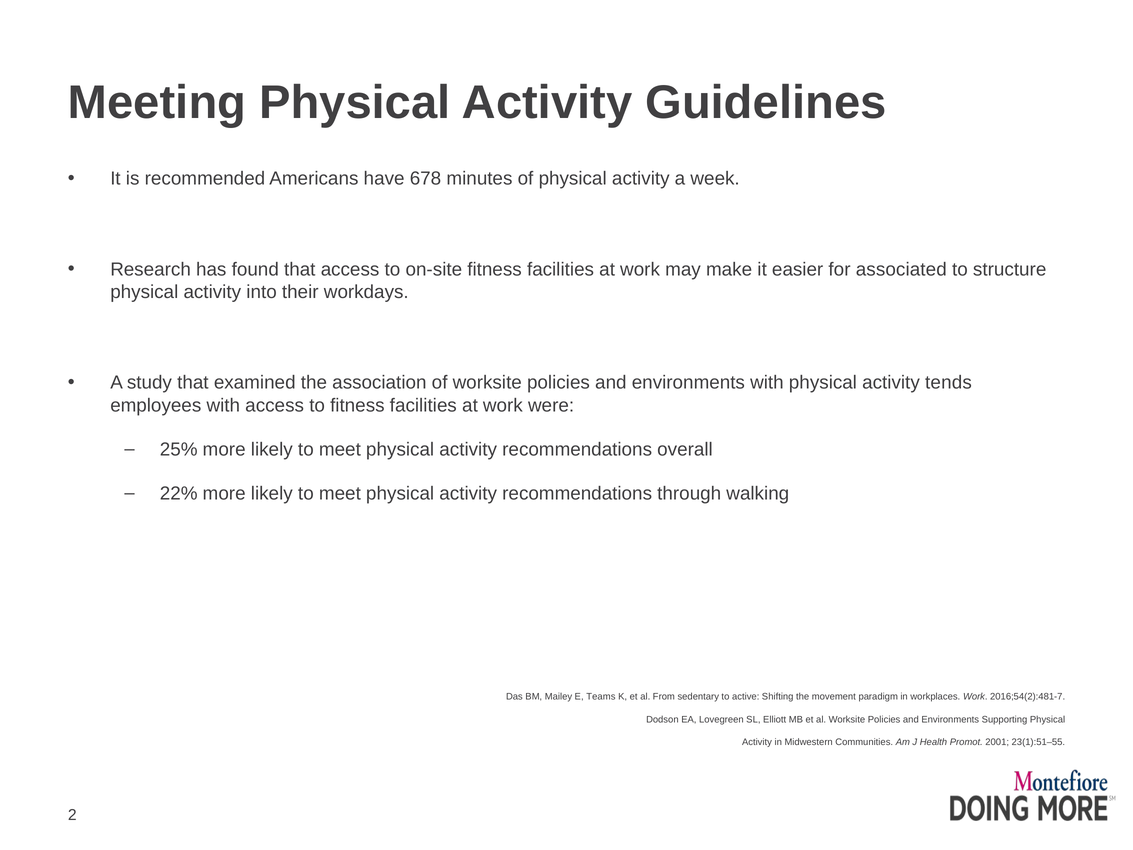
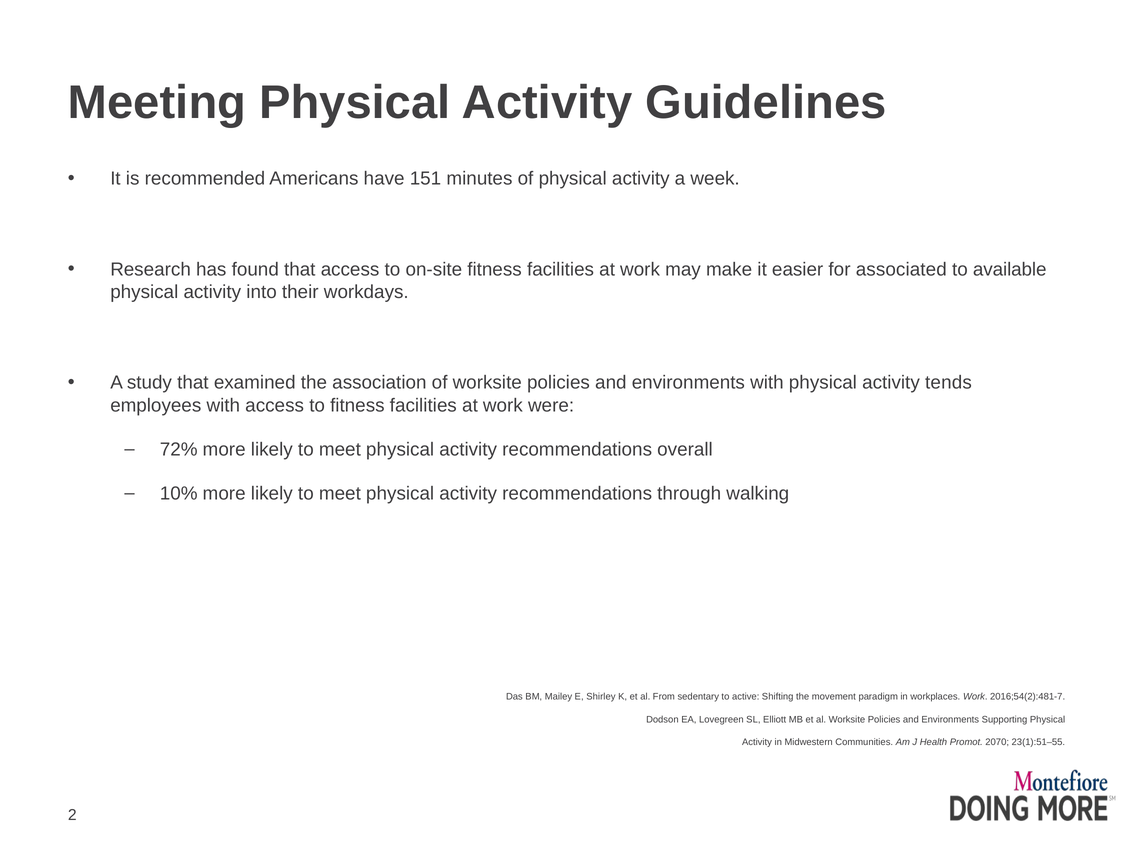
678: 678 -> 151
structure: structure -> available
25%: 25% -> 72%
22%: 22% -> 10%
Teams: Teams -> Shirley
2001: 2001 -> 2070
